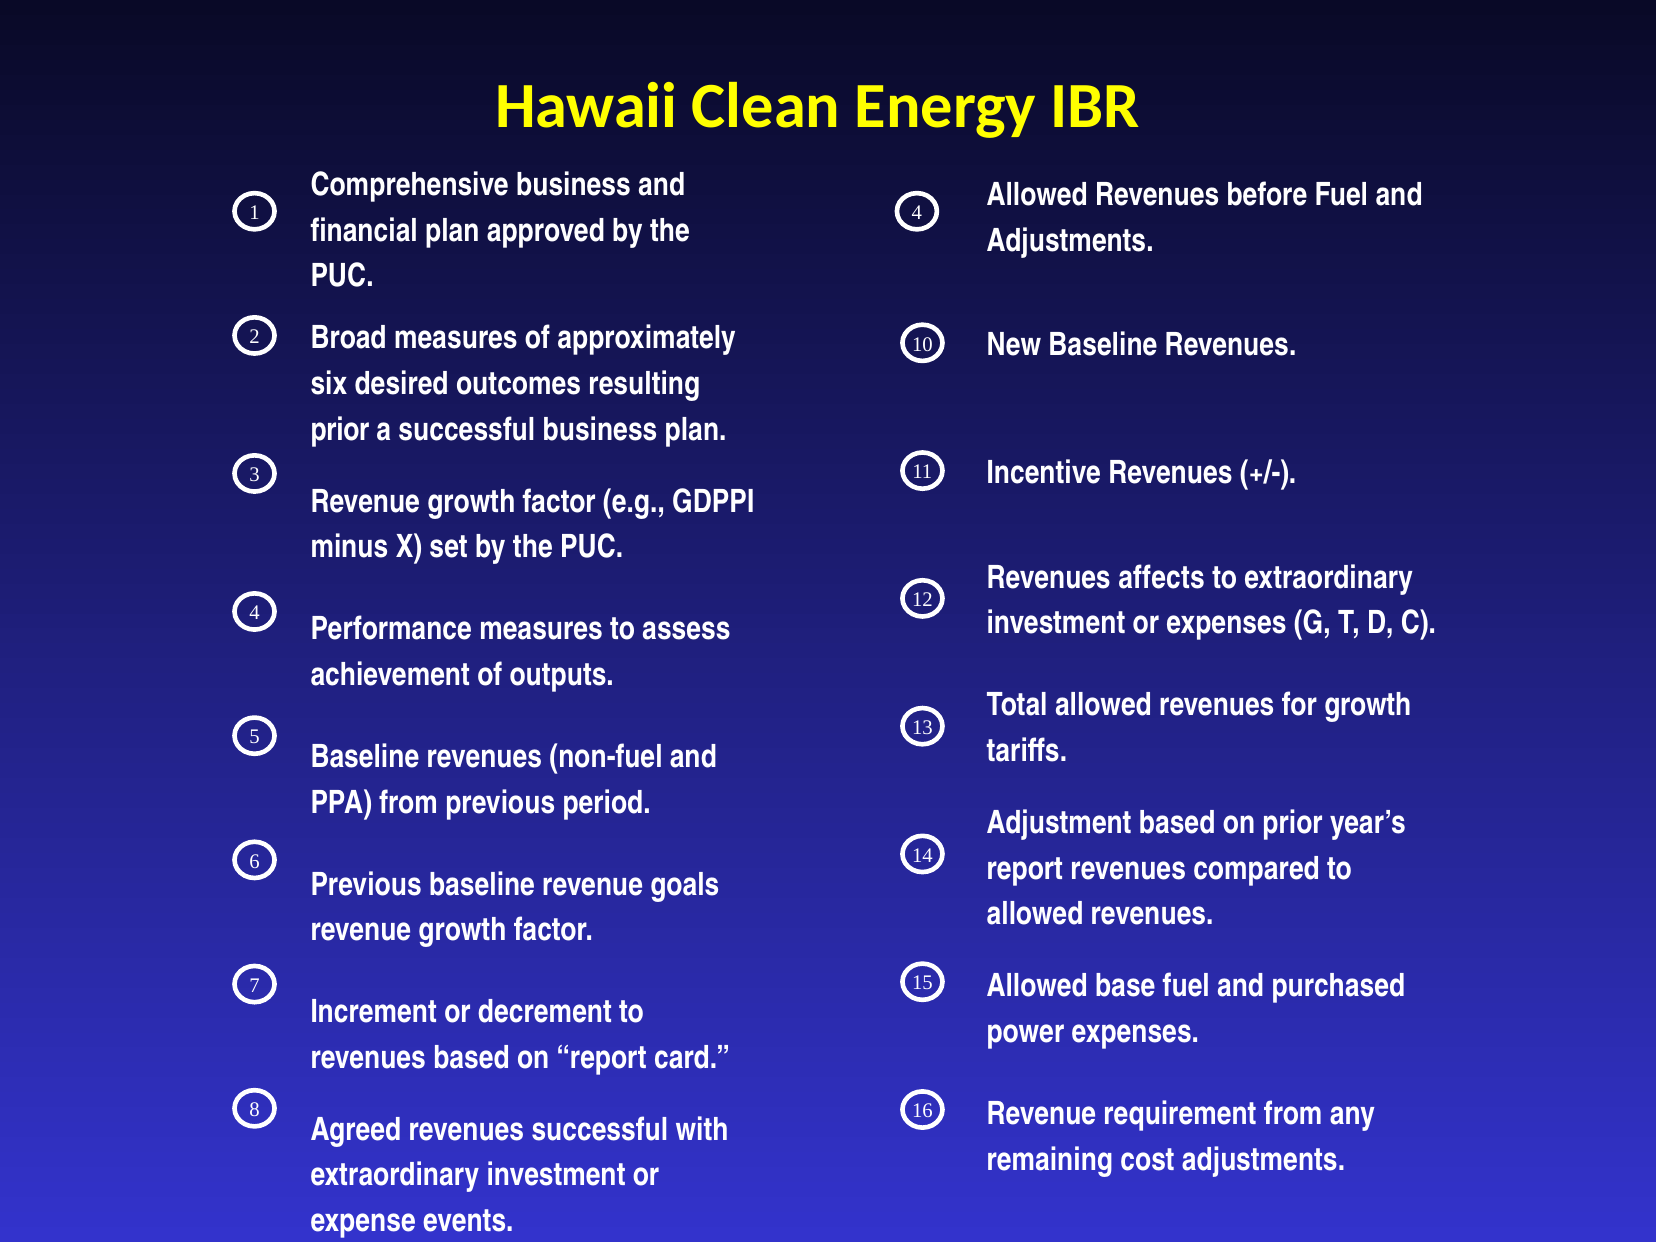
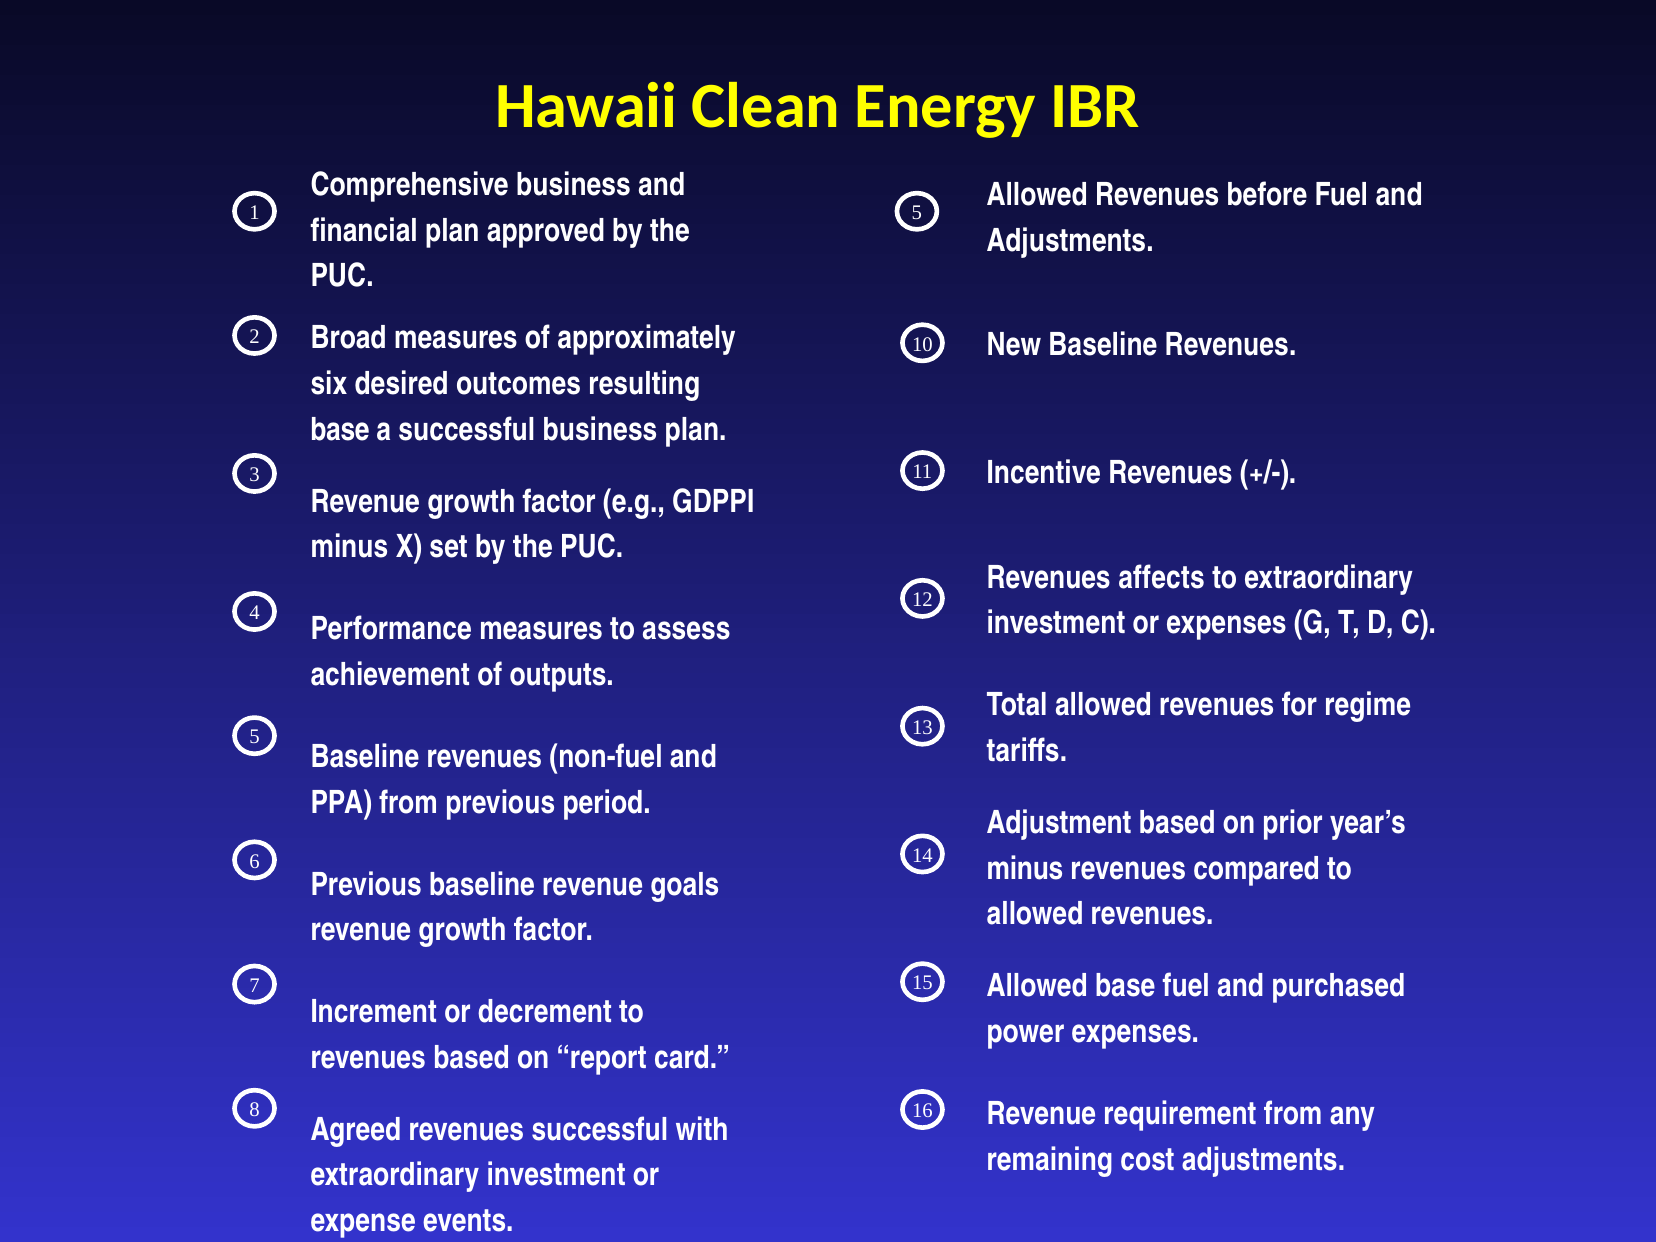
1 4: 4 -> 5
prior at (340, 430): prior -> base
for growth: growth -> regime
report at (1025, 869): report -> minus
